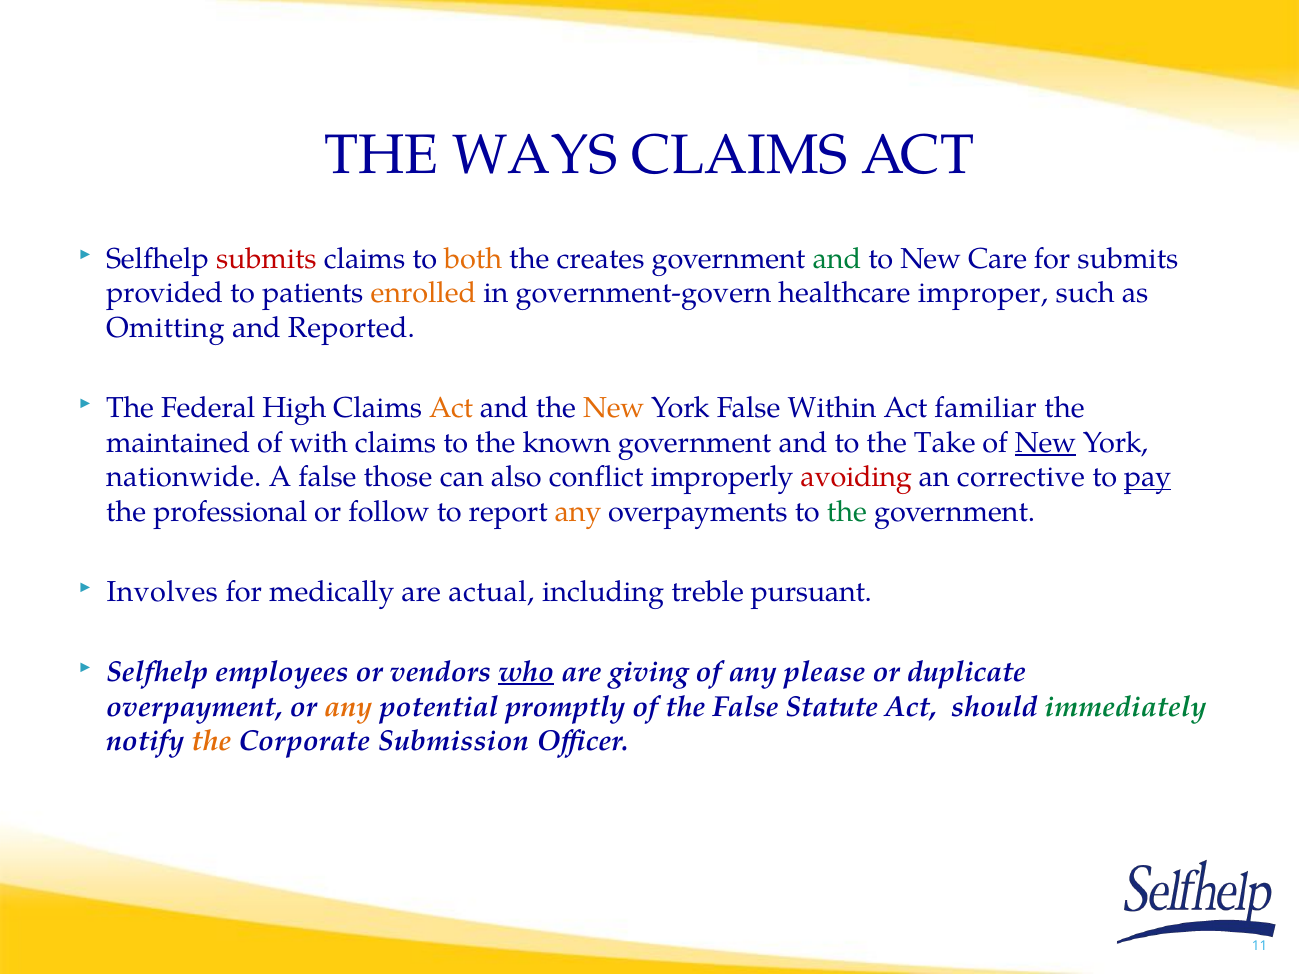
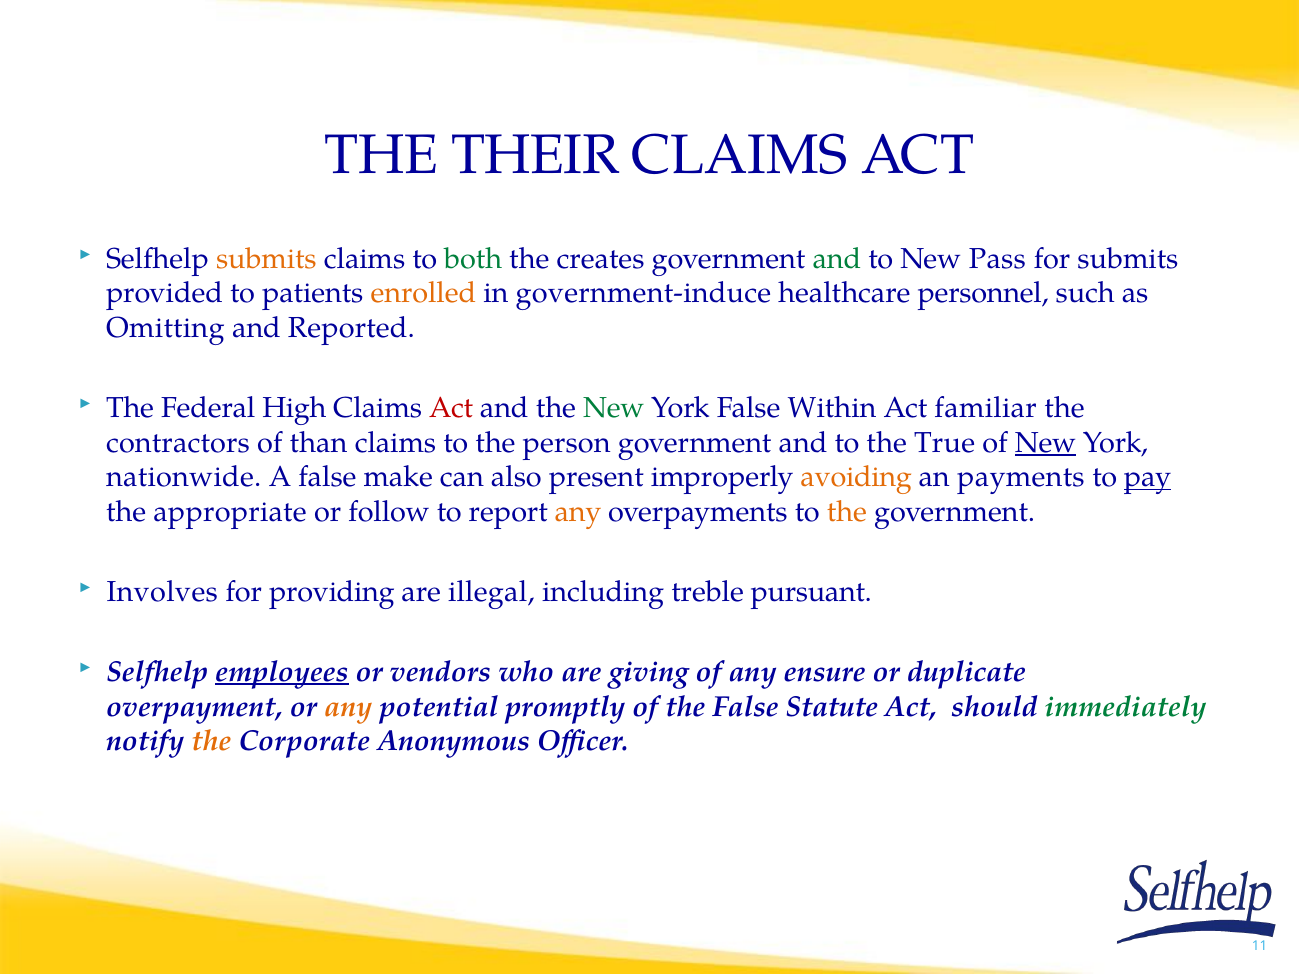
WAYS: WAYS -> THEIR
submits at (266, 259) colour: red -> orange
both colour: orange -> green
Care: Care -> Pass
government-govern: government-govern -> government-induce
improper: improper -> personnel
Act at (451, 408) colour: orange -> red
New at (614, 408) colour: orange -> green
maintained: maintained -> contractors
with: with -> than
known: known -> person
Take: Take -> True
those: those -> make
conflict: conflict -> present
avoiding colour: red -> orange
corrective: corrective -> payments
professional: professional -> appropriate
the at (847, 512) colour: green -> orange
medically: medically -> providing
actual: actual -> illegal
employees underline: none -> present
who underline: present -> none
please: please -> ensure
Submission: Submission -> Anonymous
